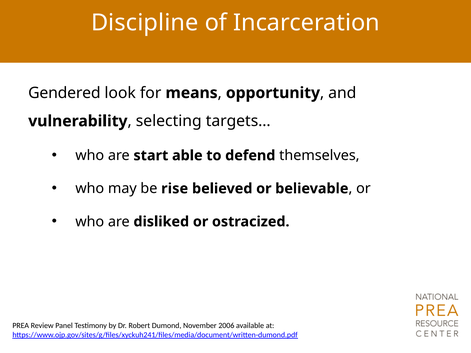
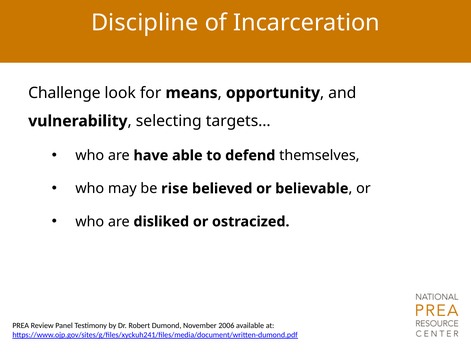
Gendered: Gendered -> Challenge
start: start -> have
